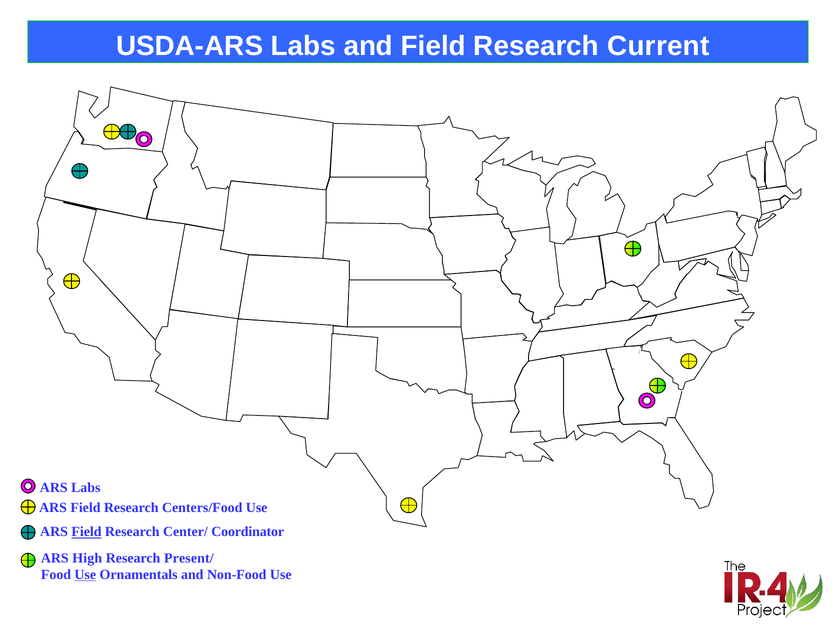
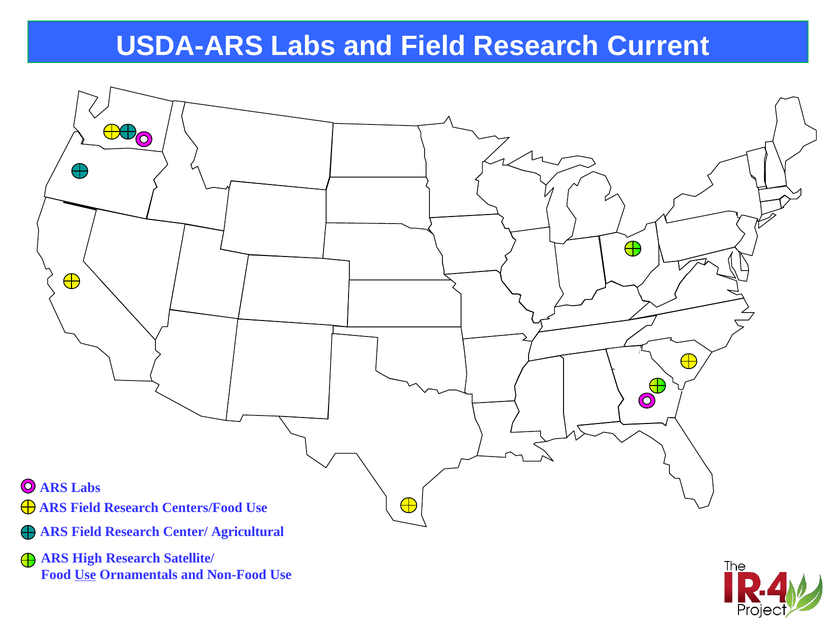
Field at (86, 532) underline: present -> none
Coordinator: Coordinator -> Agricultural
Present/: Present/ -> Satellite/
